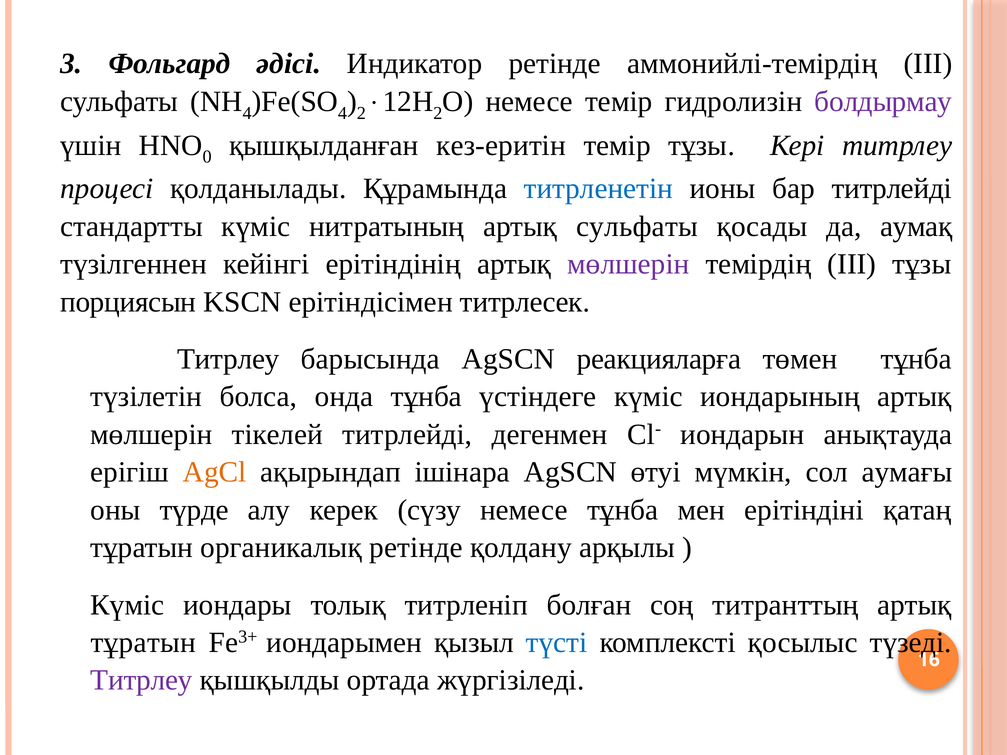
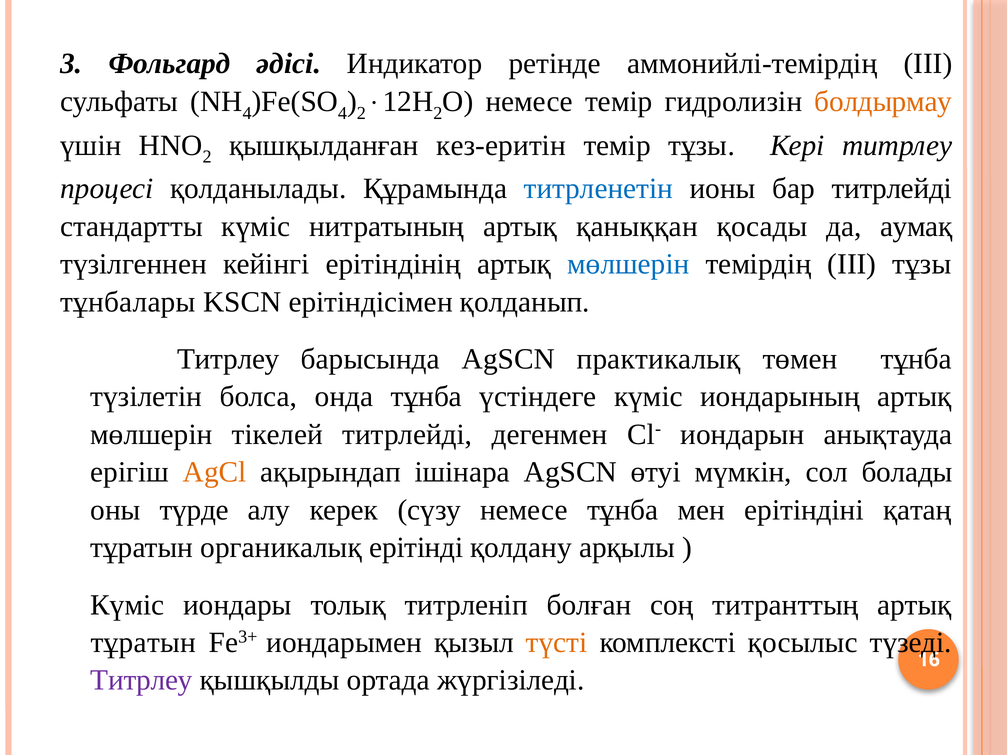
болдырмау colour: purple -> orange
0 at (207, 157): 0 -> 2
артық сульфаты: сульфаты -> қаныққан
мөлшерін at (628, 264) colour: purple -> blue
порциясын: порциясын -> тұнбалары
титрлесек: титрлесек -> қолданып
реакцияларға: реакцияларға -> практикалық
аумағы: аумағы -> болады
органикалық ретінде: ретінде -> ерітінді
түсті colour: blue -> orange
